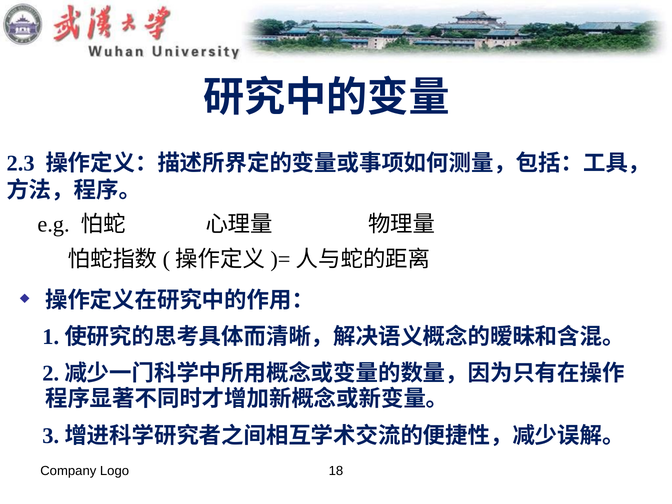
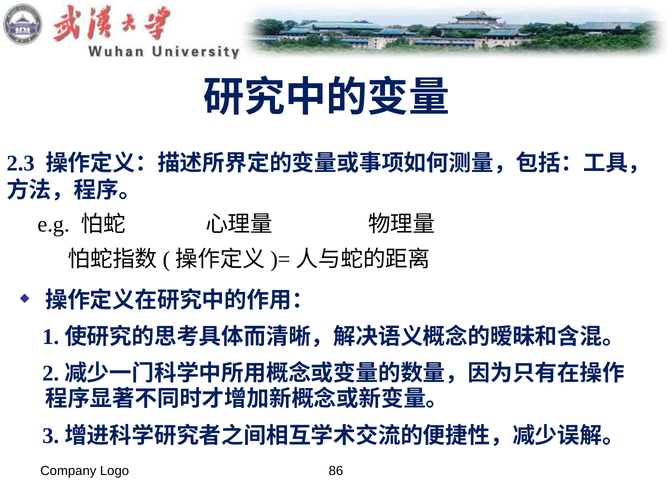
18: 18 -> 86
